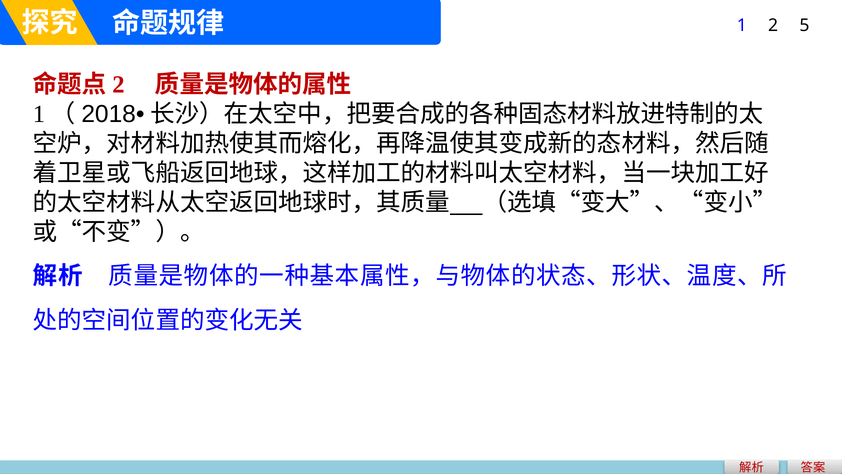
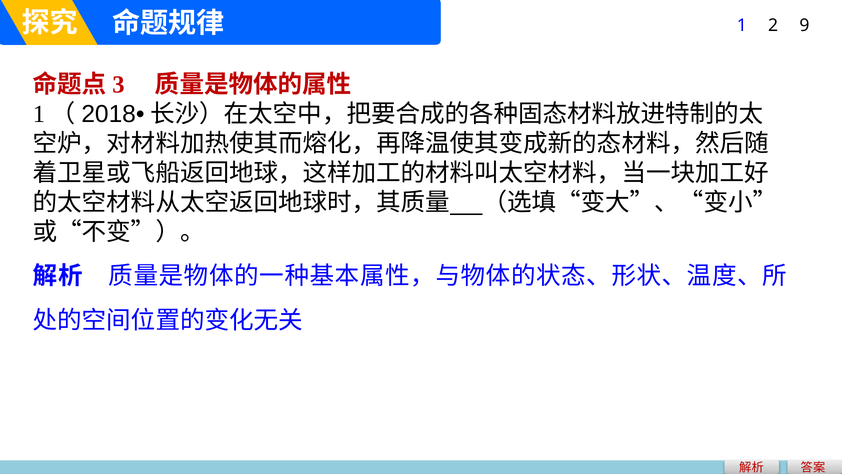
5: 5 -> 9
2 at (118, 84): 2 -> 3
